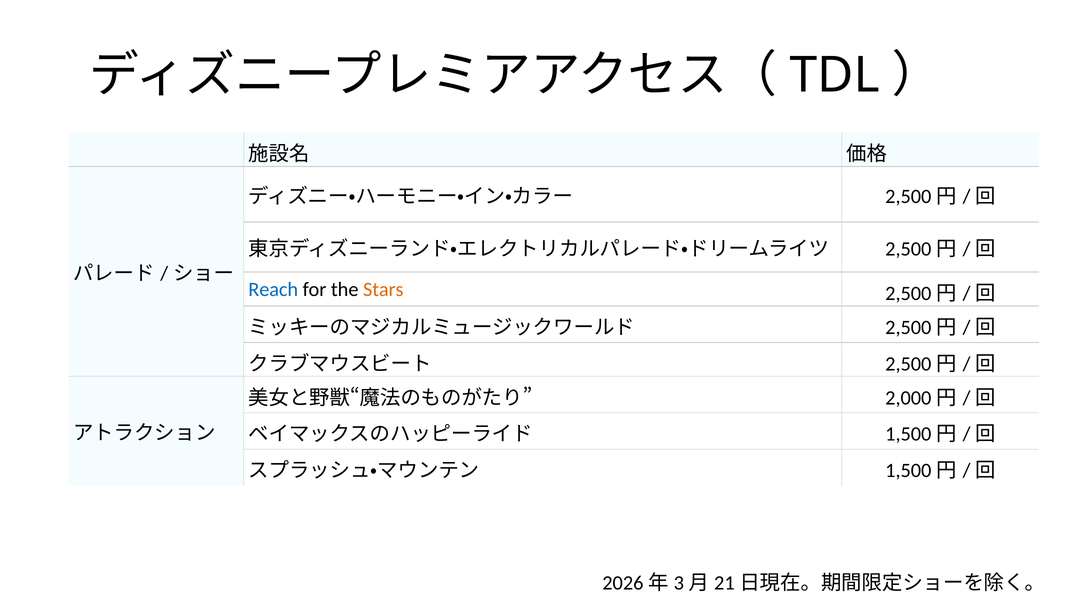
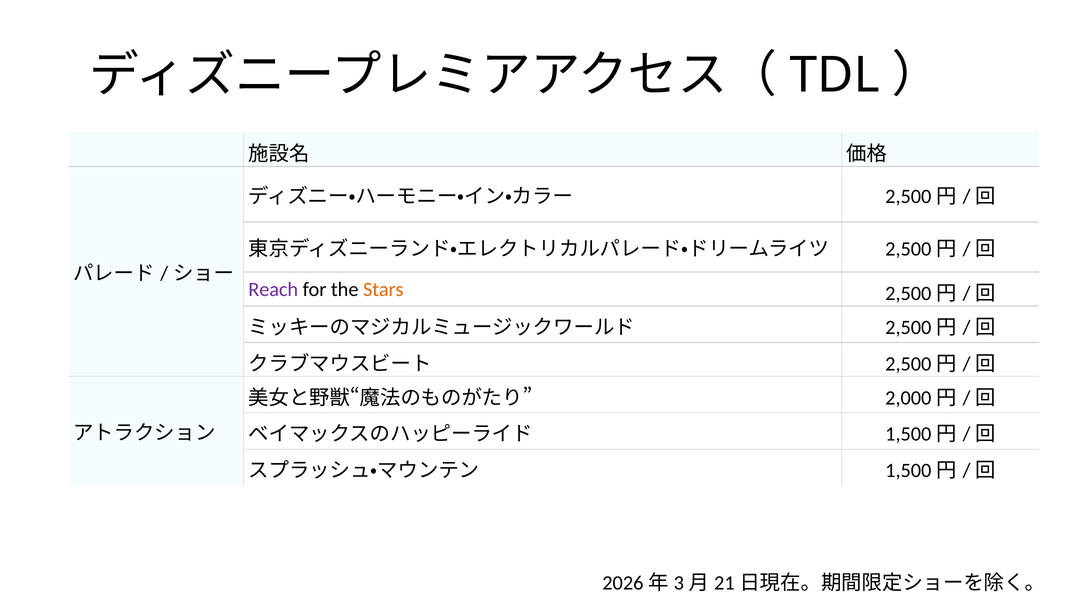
Reach colour: blue -> purple
